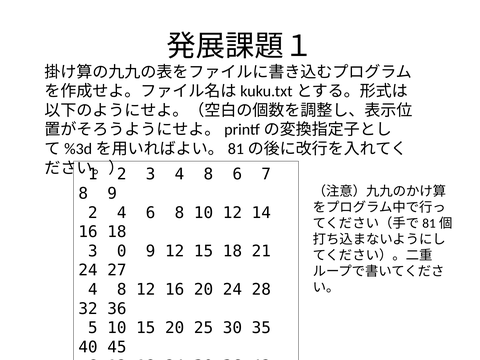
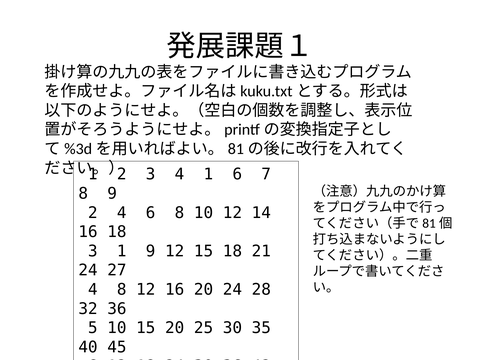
3 4 8: 8 -> 1
3 0: 0 -> 1
